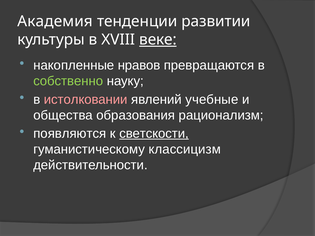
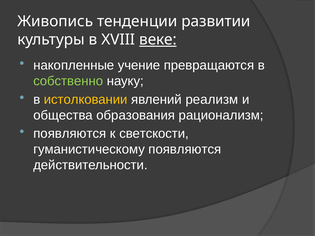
Академия: Академия -> Живопись
нравов: нравов -> учение
истолковании colour: pink -> yellow
учебные: учебные -> реализм
светскости underline: present -> none
гуманистическому классицизм: классицизм -> появляются
